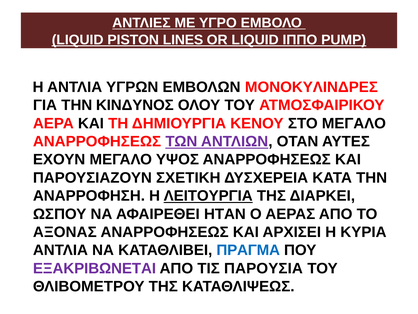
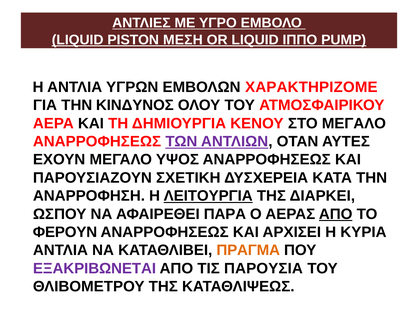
LINES: LINES -> ΜΕΣΗ
ΜΟΝΟΚΥΛΙΝΔΡΕΣ: ΜΟΝΟΚΥΛΙΝΔΡΕΣ -> ΧΑΡΑΚΤΗΡΙΖΟΜΕ
ΗΤΑΝ: ΗΤΑΝ -> ΠΑΡΑ
ΑΠΟ at (336, 214) underline: none -> present
ΑΞΟΝΑΣ: ΑΞΟΝΑΣ -> ΦΕΡΟΥΝ
ΠΡΑΓΜΑ colour: blue -> orange
